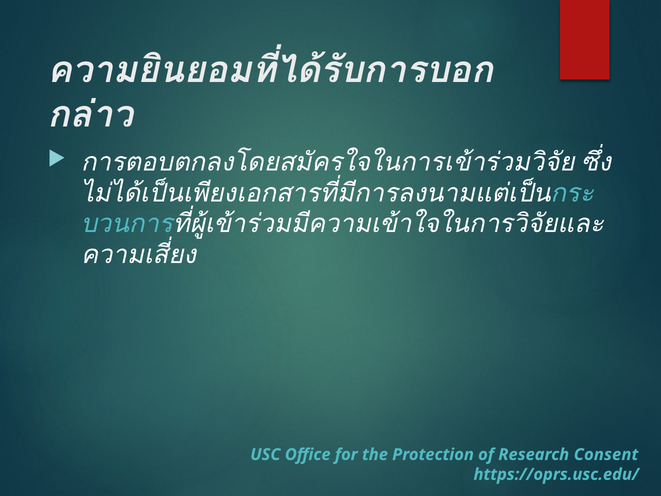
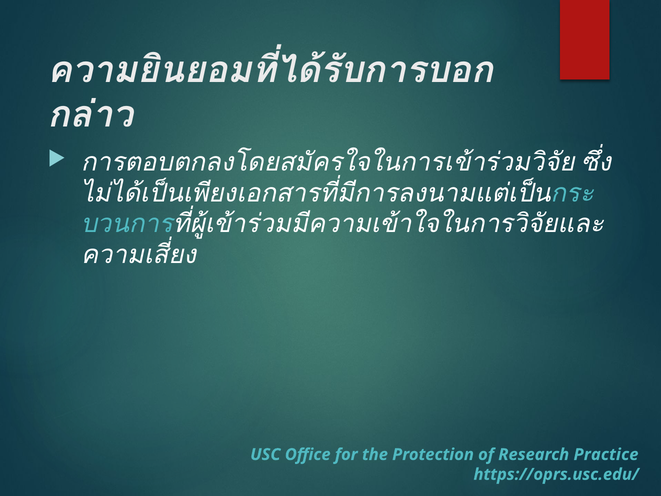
Consent: Consent -> Practice
